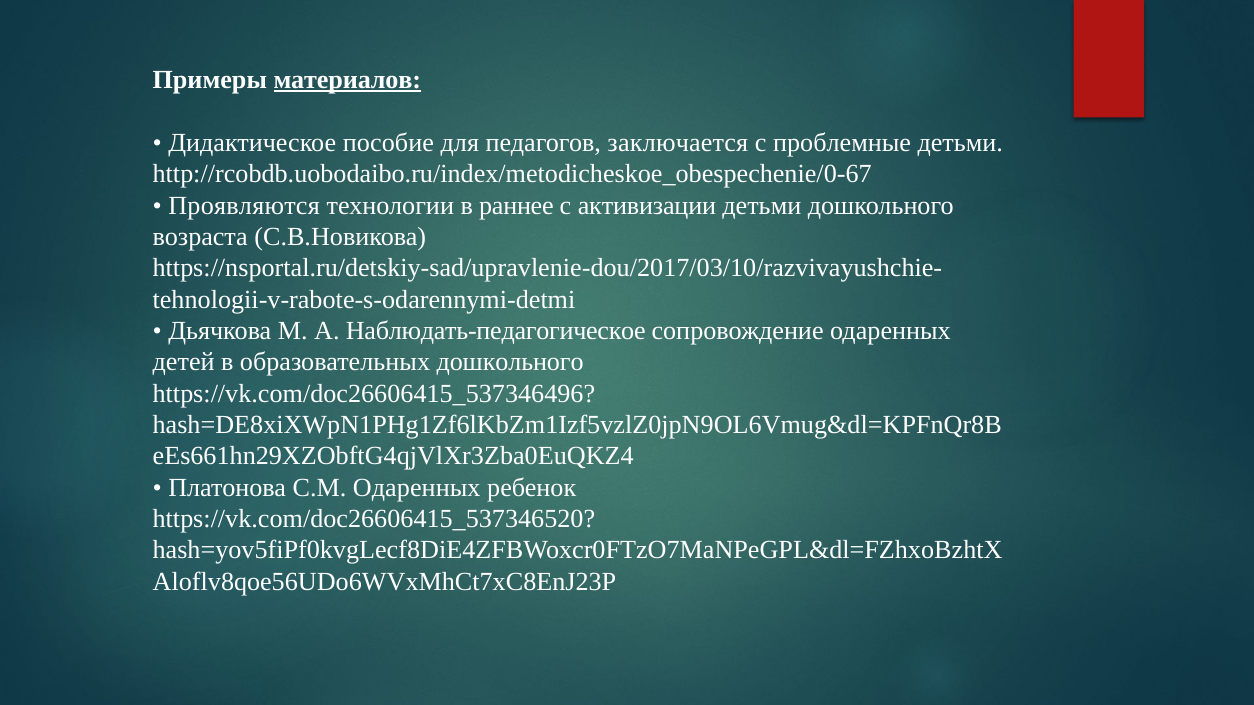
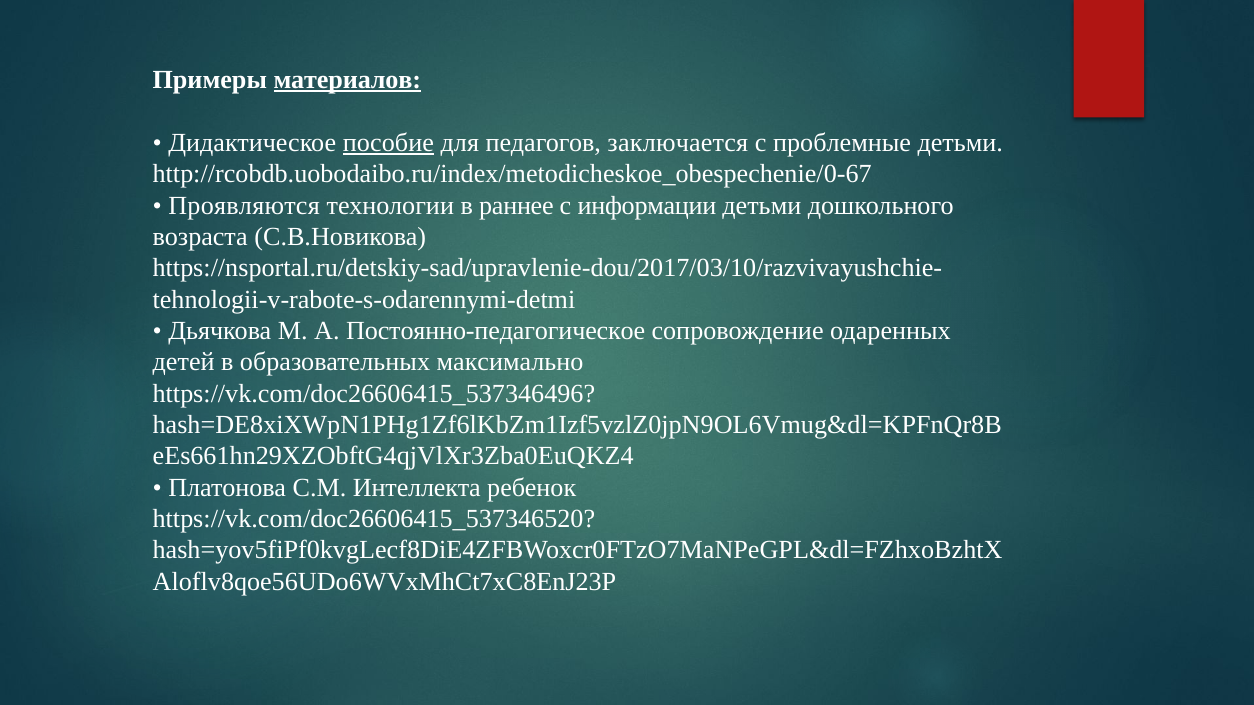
пособие underline: none -> present
активизации: активизации -> информации
Наблюдать-педагогическое: Наблюдать-педагогическое -> Постоянно-педагогическое
образовательных дошкольного: дошкольного -> максимально
С.М Одаренных: Одаренных -> Интеллекта
